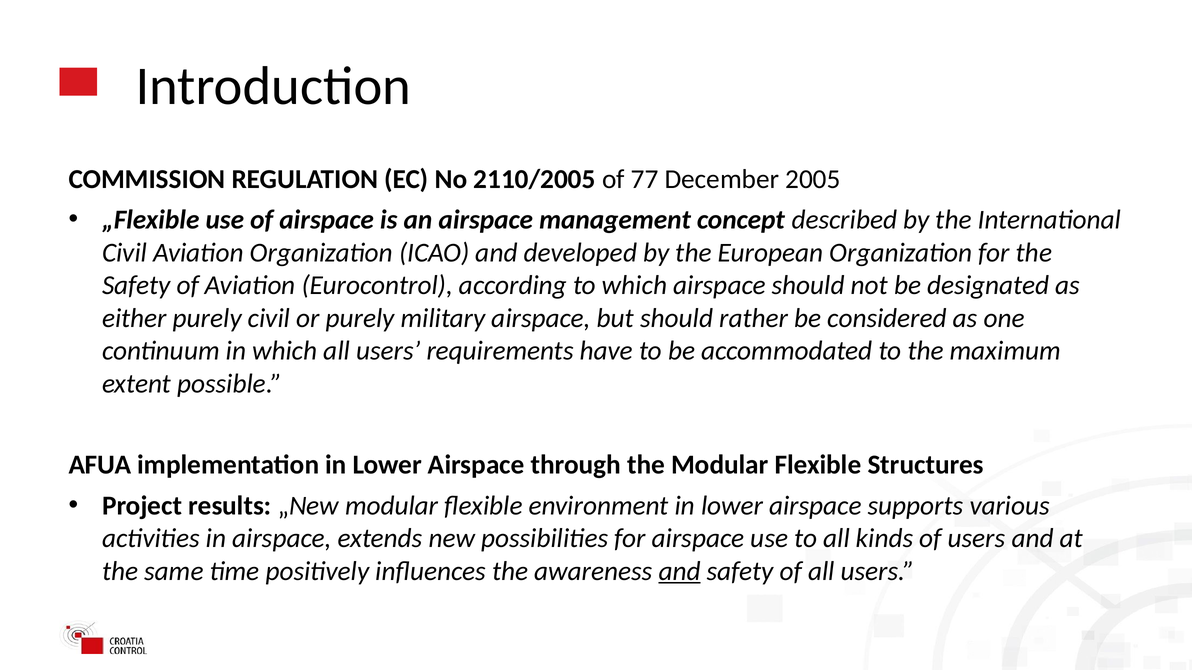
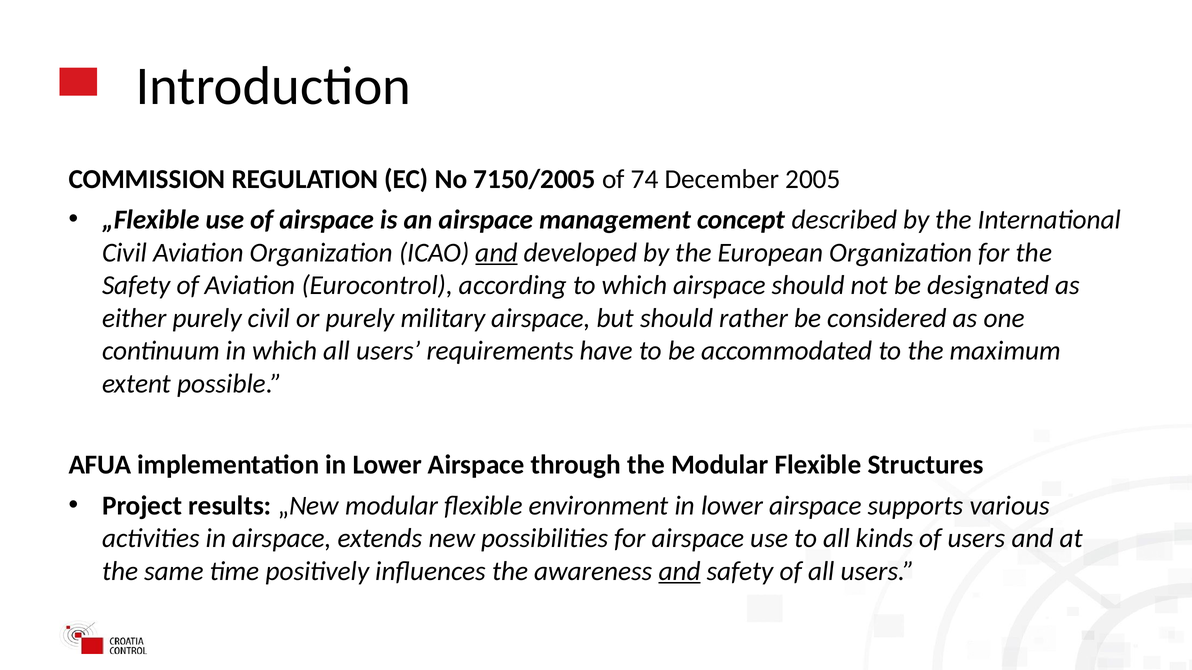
2110/2005: 2110/2005 -> 7150/2005
77: 77 -> 74
and at (497, 253) underline: none -> present
